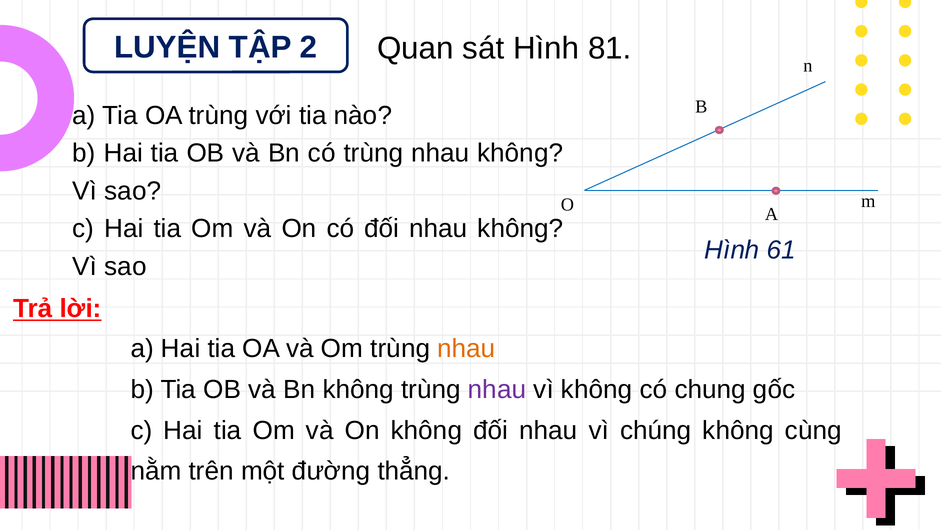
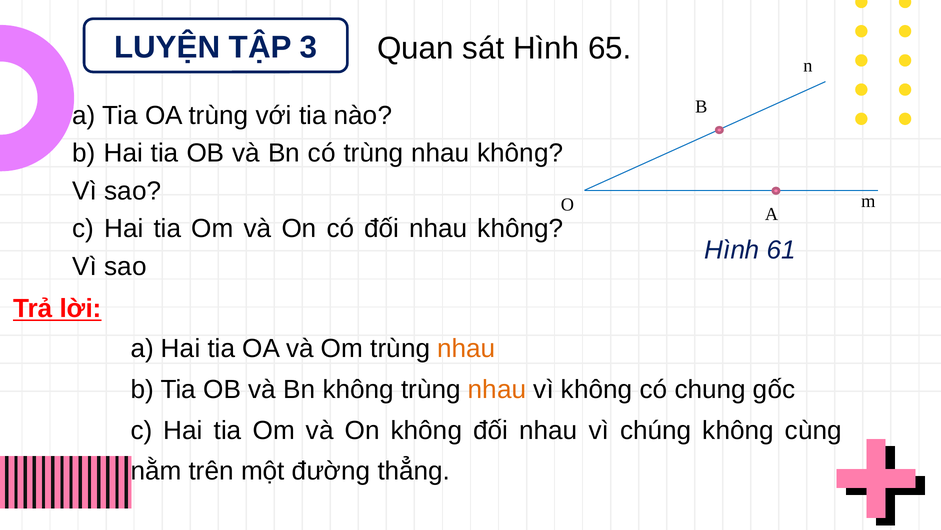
2: 2 -> 3
81: 81 -> 65
nhau at (497, 389) colour: purple -> orange
